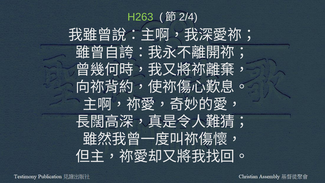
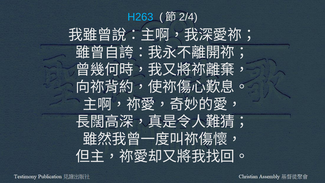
H263 colour: light green -> light blue
